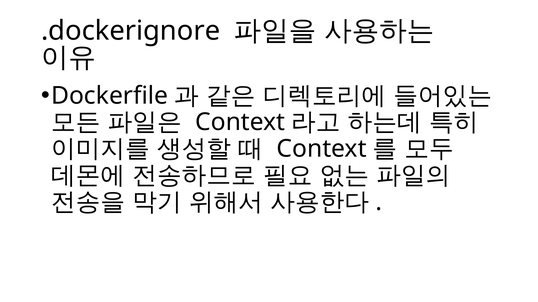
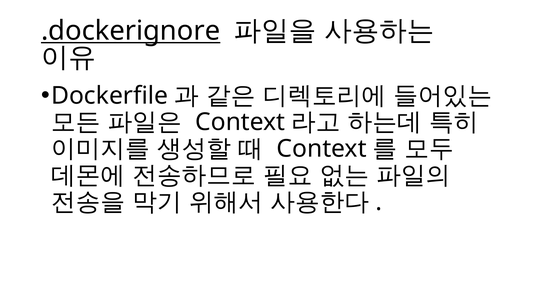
.dockerignore underline: none -> present
